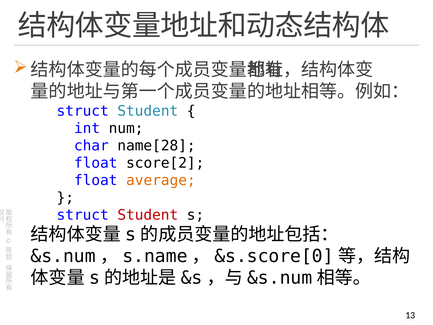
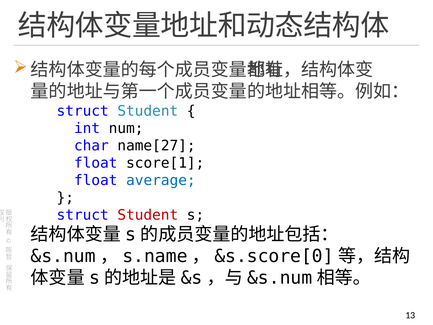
name[28: name[28 -> name[27
score[2: score[2 -> score[1
average colour: orange -> blue
